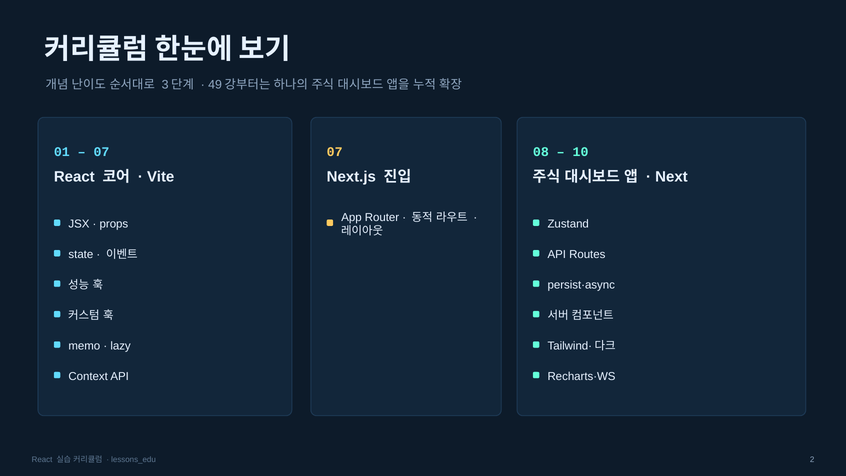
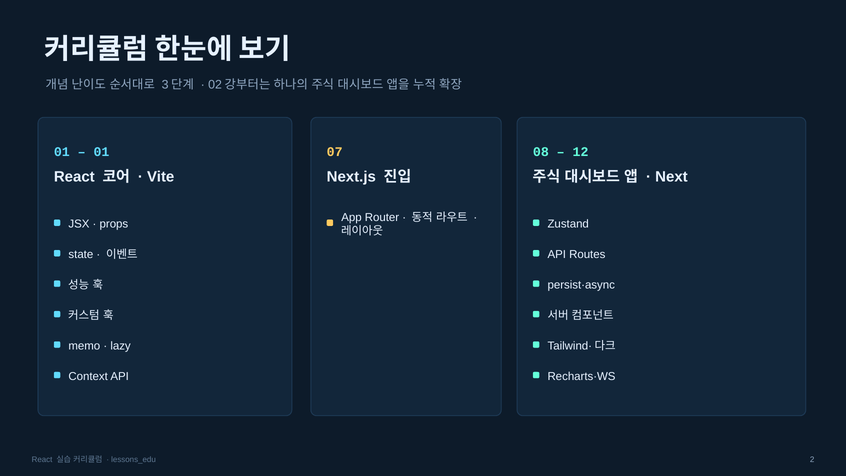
49: 49 -> 02
07 at (101, 152): 07 -> 01
10: 10 -> 12
